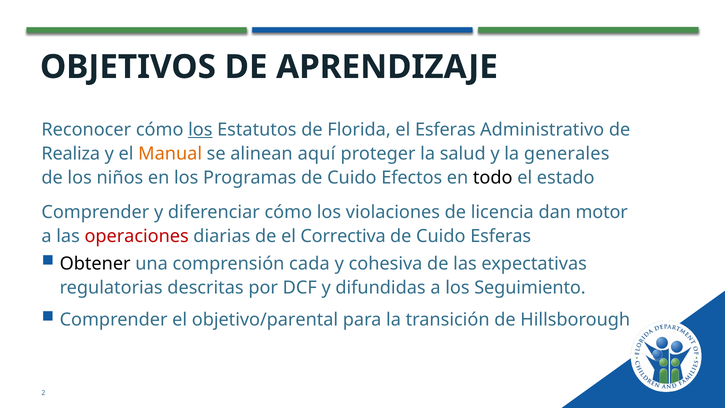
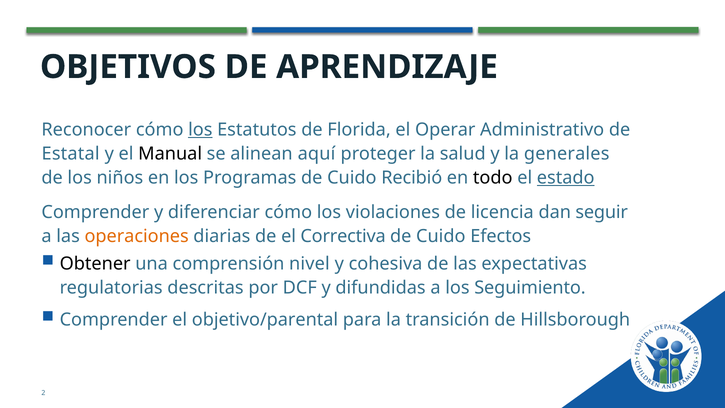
el Esferas: Esferas -> Operar
Realiza: Realiza -> Estatal
Manual colour: orange -> black
Efectos: Efectos -> Recibió
estado underline: none -> present
motor: motor -> seguir
operaciones colour: red -> orange
Cuido Esferas: Esferas -> Efectos
cada: cada -> nivel
